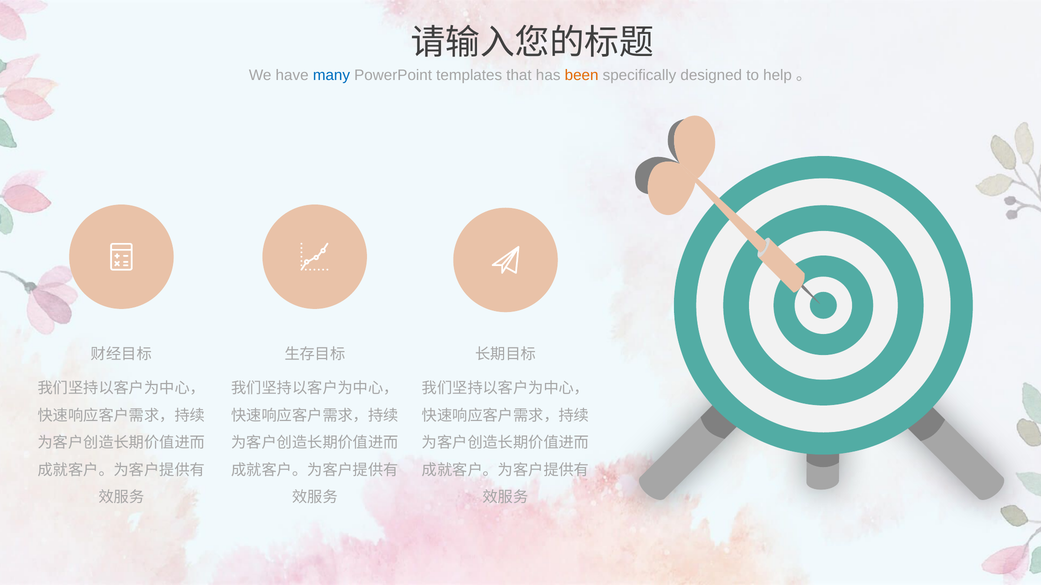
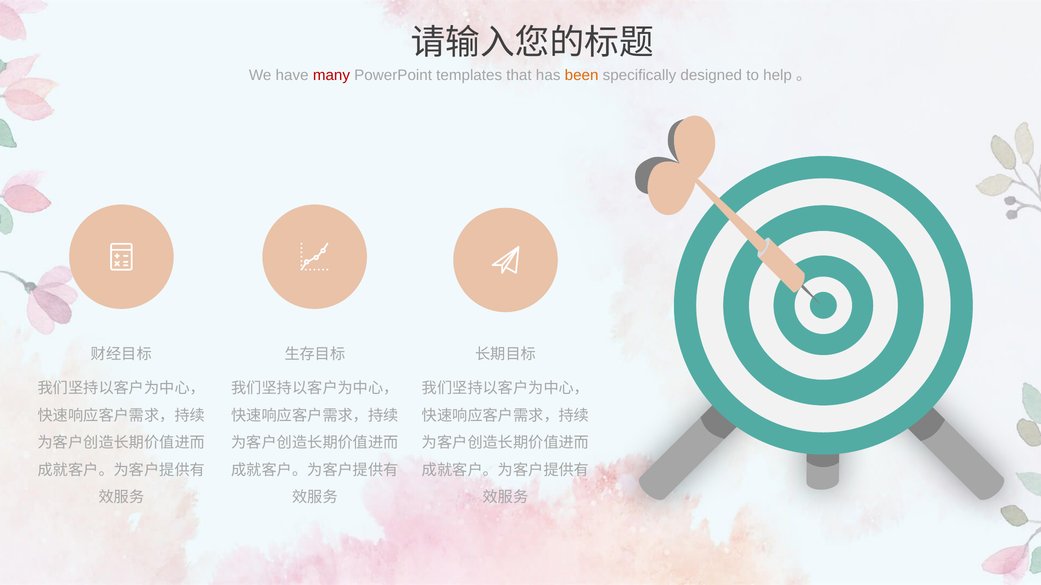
many colour: blue -> red
